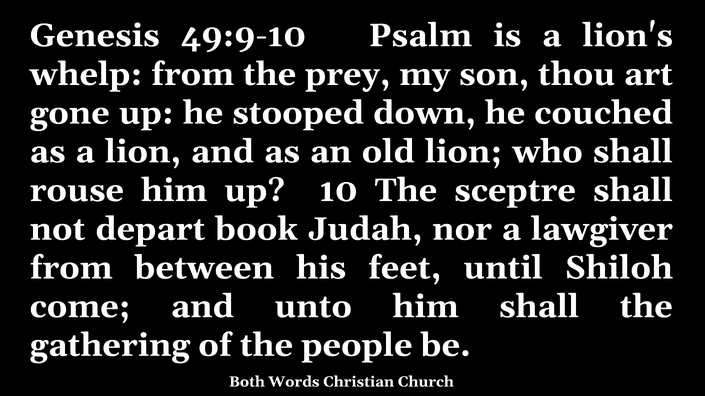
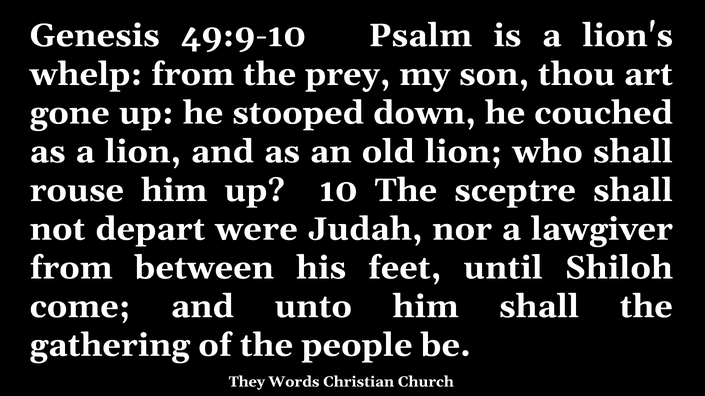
book: book -> were
Both: Both -> They
